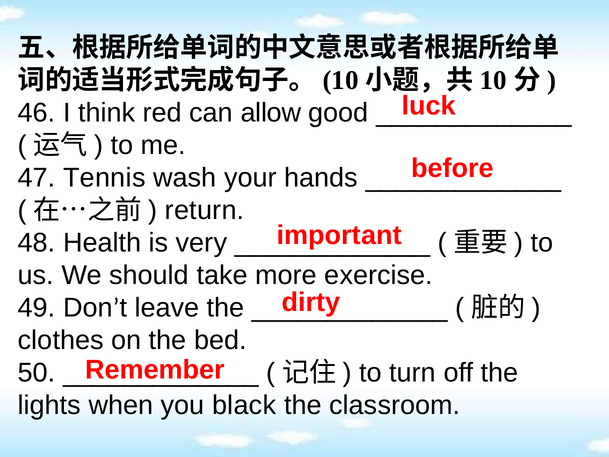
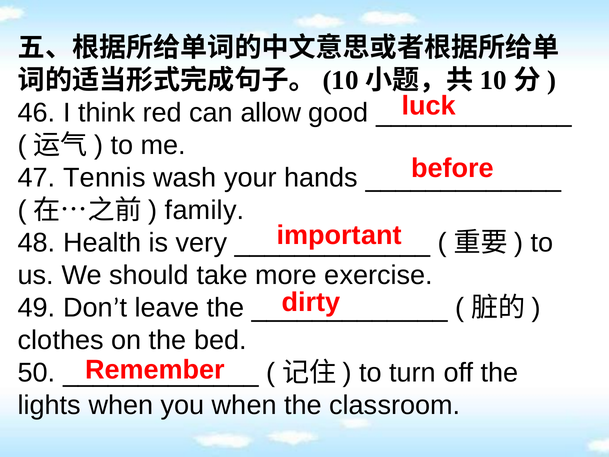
return: return -> family
you black: black -> when
